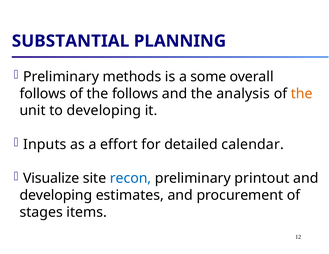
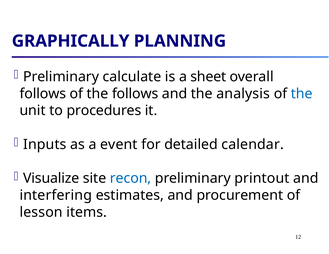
SUBSTANTIAL: SUBSTANTIAL -> GRAPHICALLY
methods: methods -> calculate
some: some -> sheet
the at (302, 94) colour: orange -> blue
to developing: developing -> procedures
effort: effort -> event
developing at (56, 195): developing -> interfering
stages: stages -> lesson
